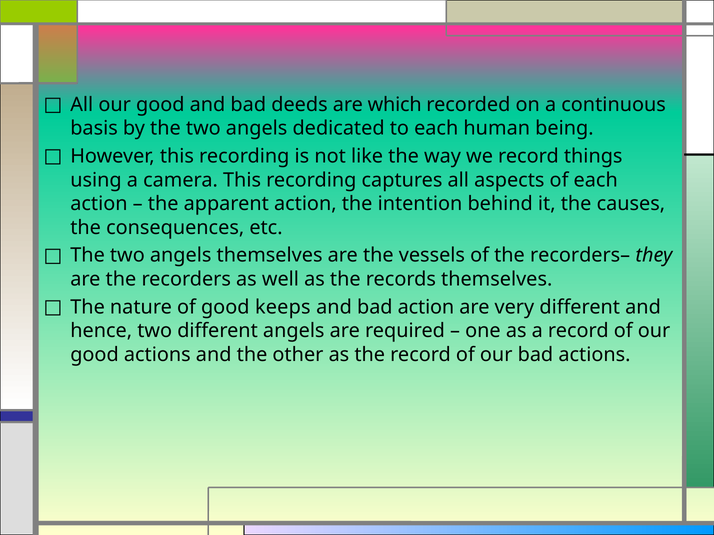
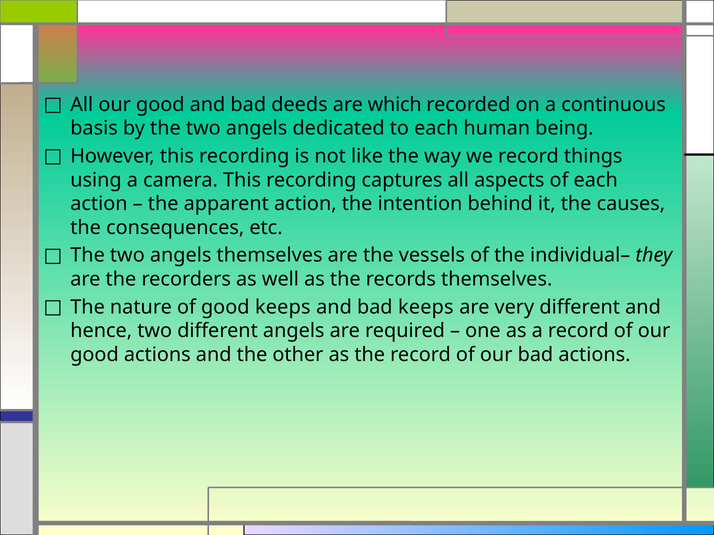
recorders–: recorders– -> individual–
bad action: action -> keeps
